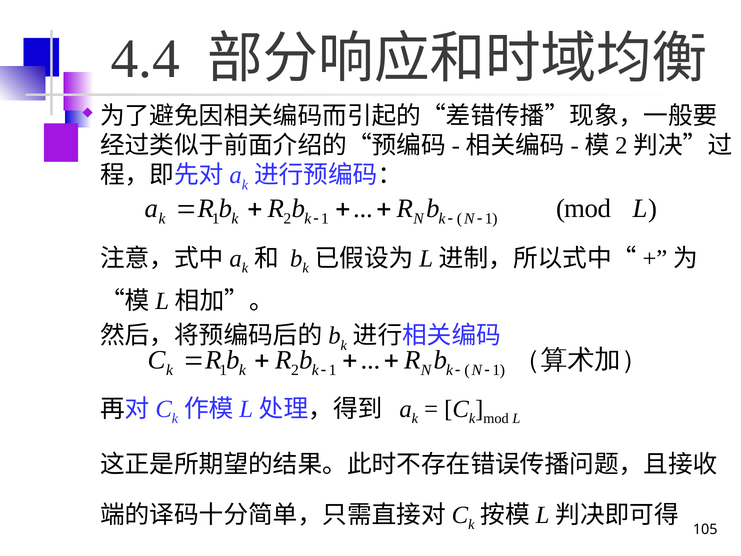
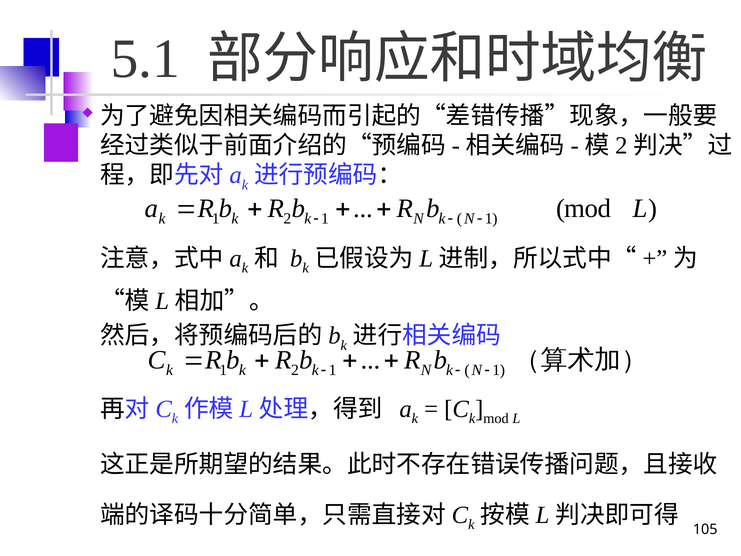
4.4: 4.4 -> 5.1
